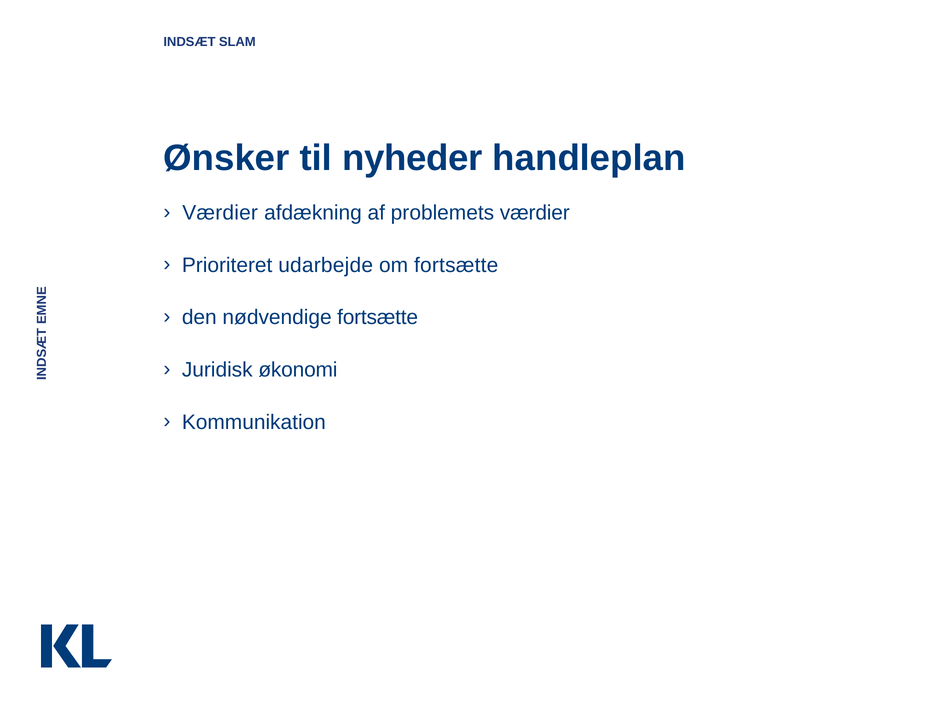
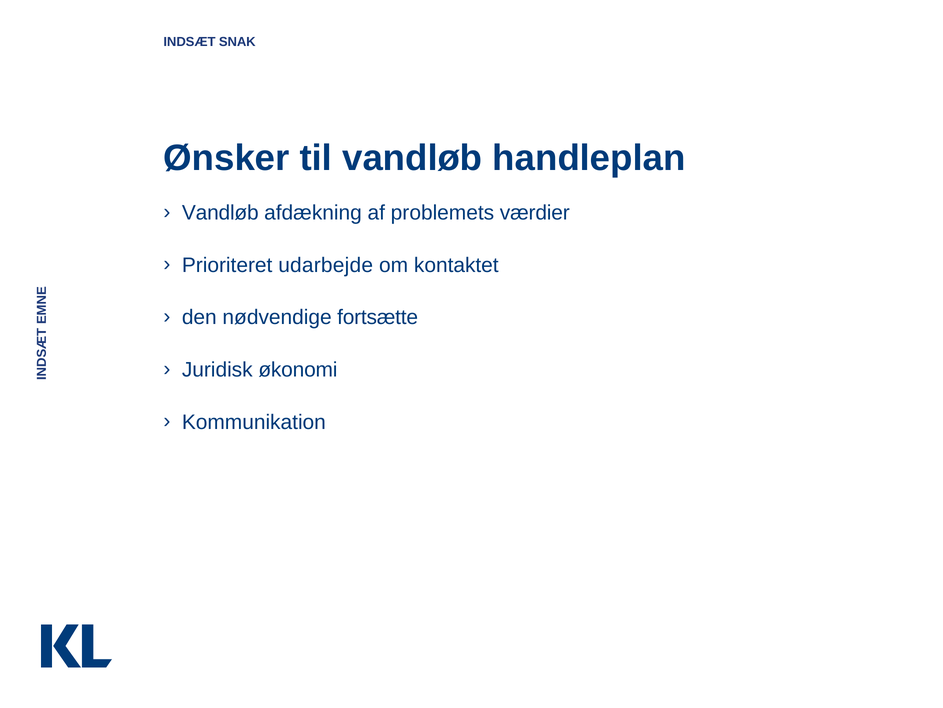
SLAM: SLAM -> SNAK
til nyheder: nyheder -> vandløb
Værdier at (220, 213): Værdier -> Vandløb
om fortsætte: fortsætte -> kontaktet
